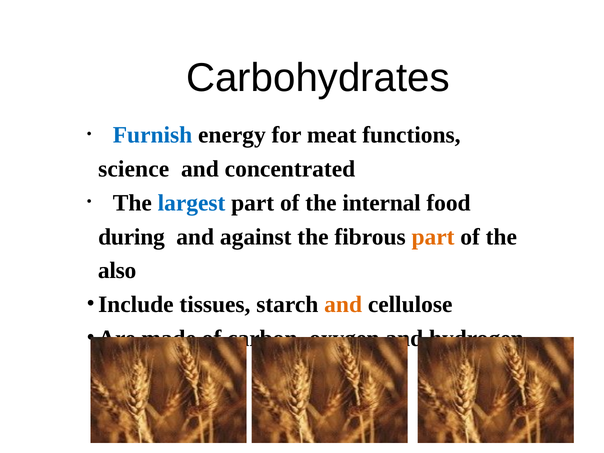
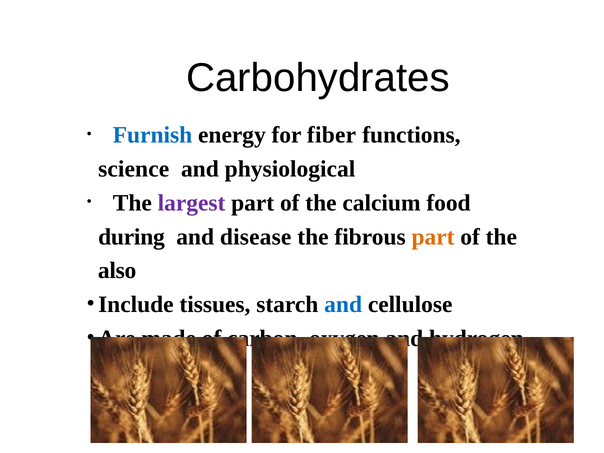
meat: meat -> fiber
concentrated: concentrated -> physiological
largest colour: blue -> purple
internal: internal -> calcium
against: against -> disease
and at (343, 304) colour: orange -> blue
